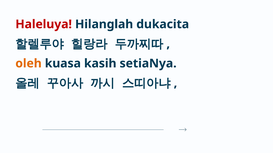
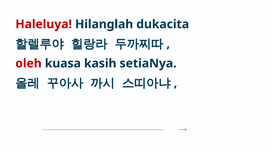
oleh colour: orange -> red
